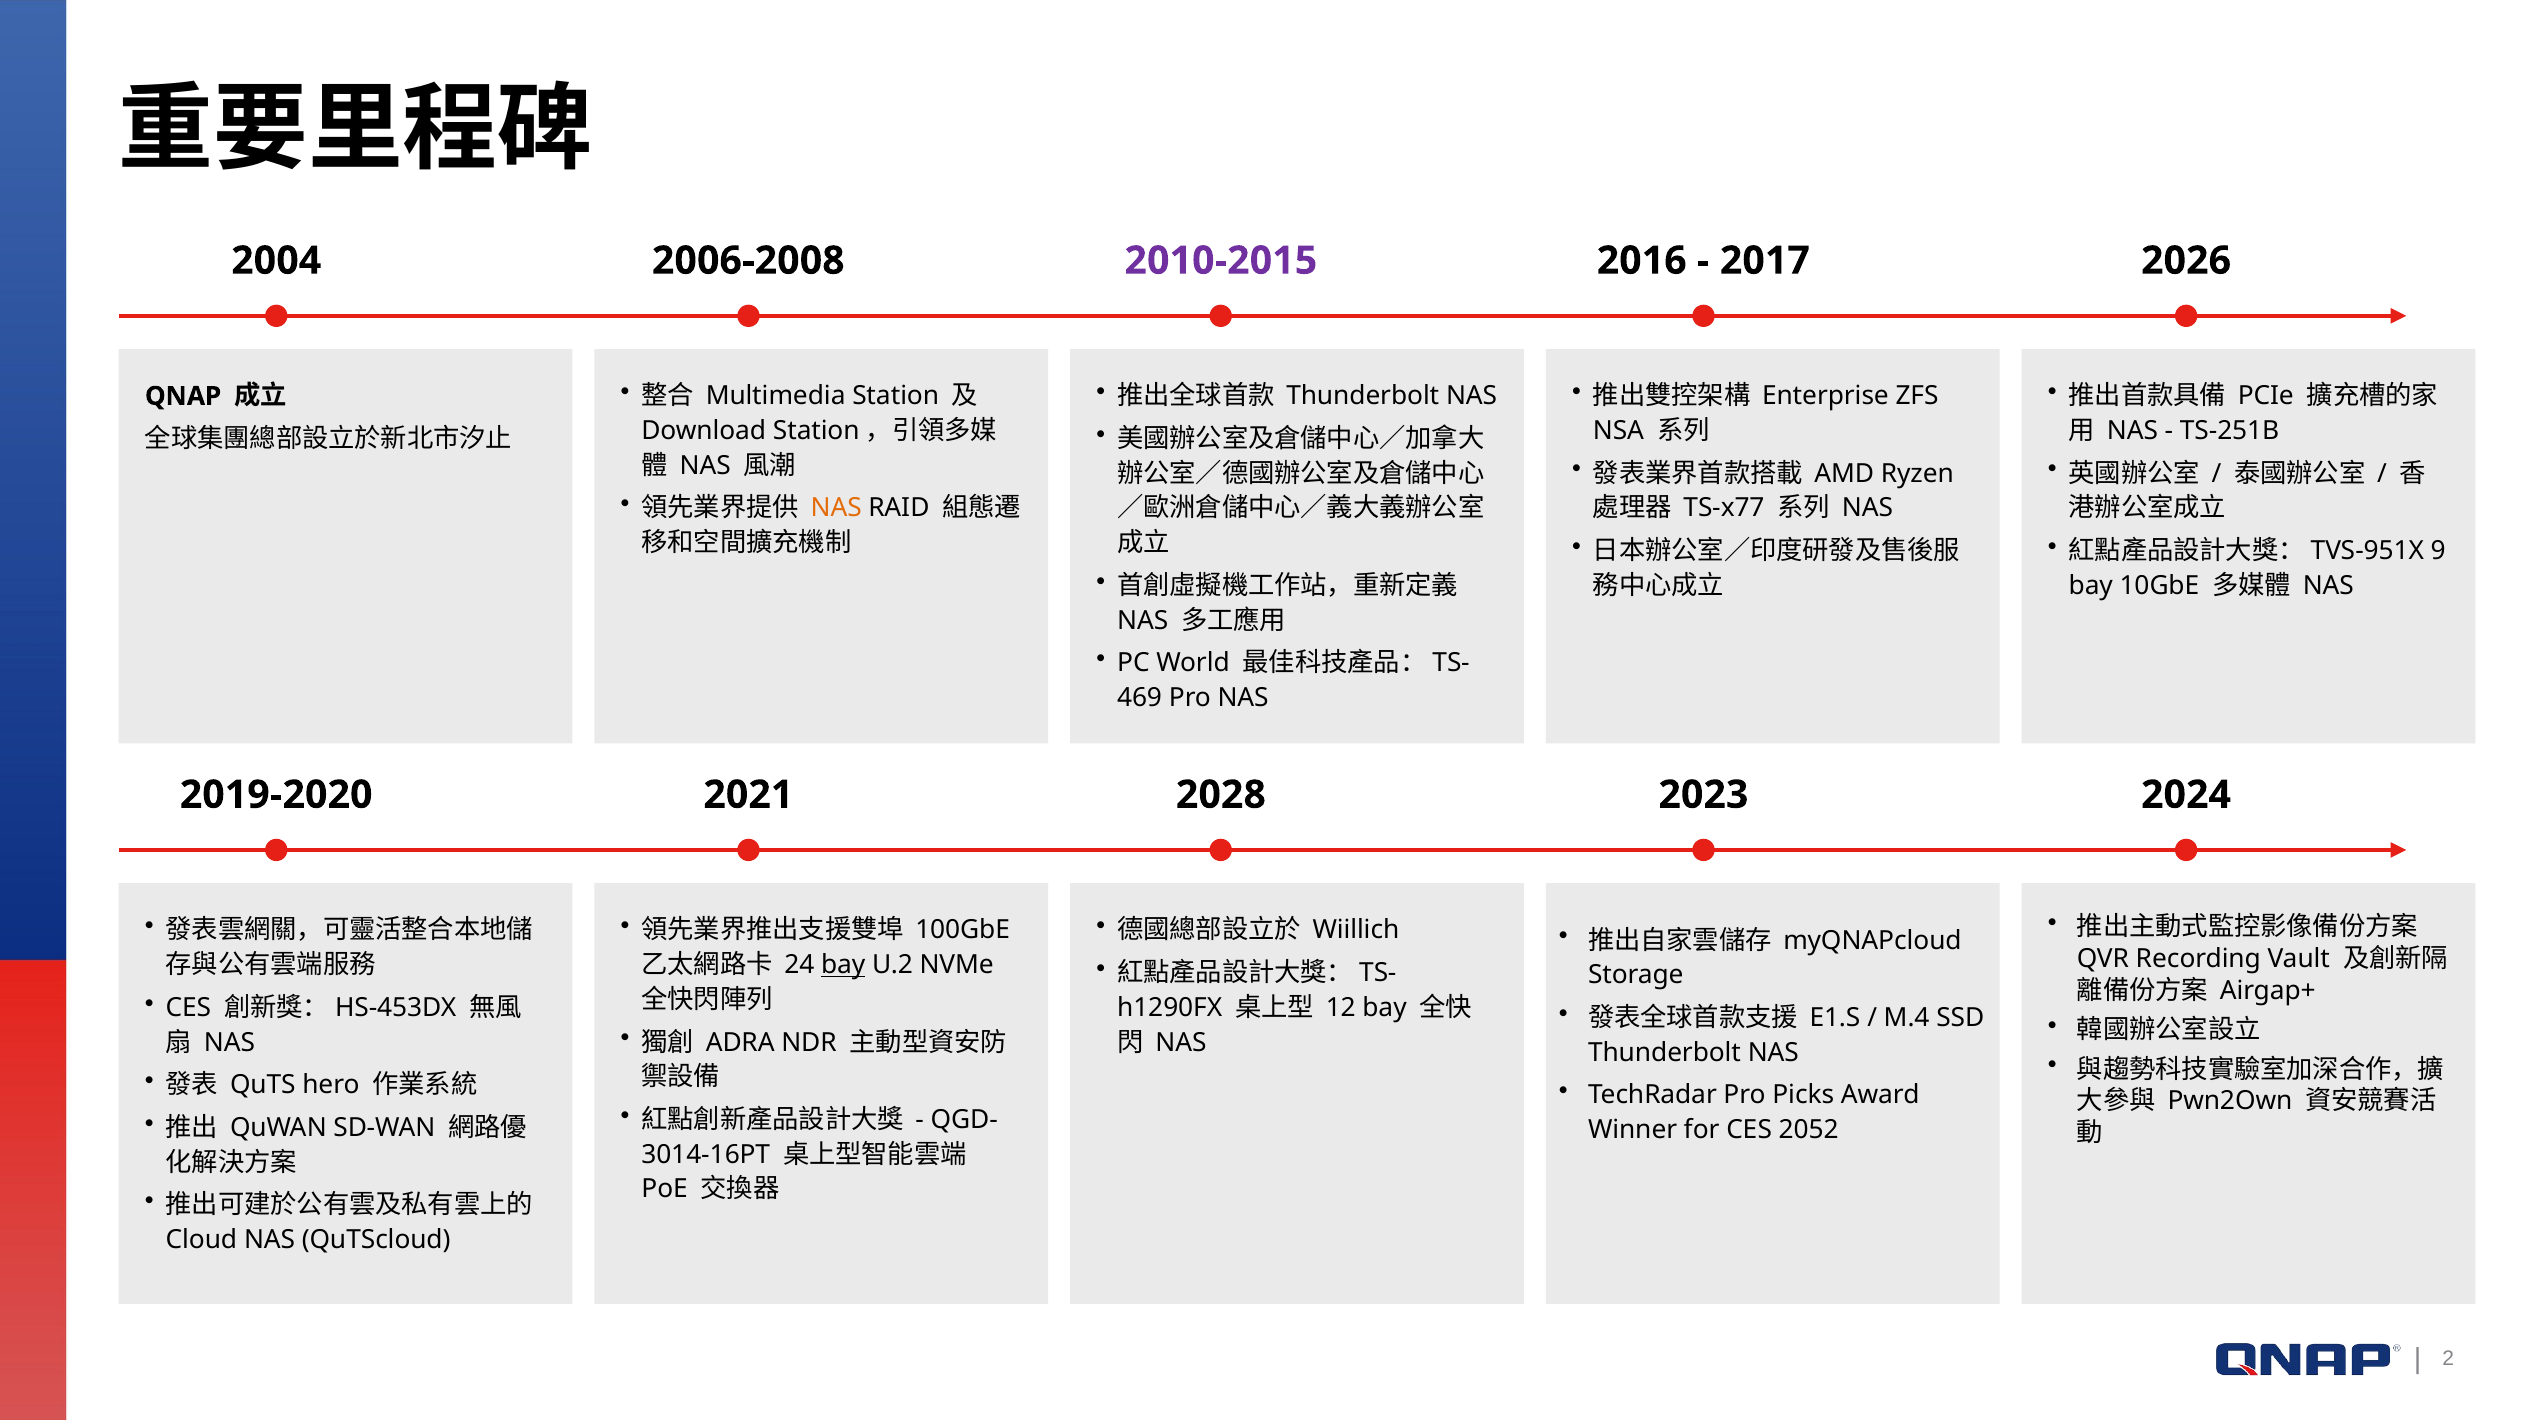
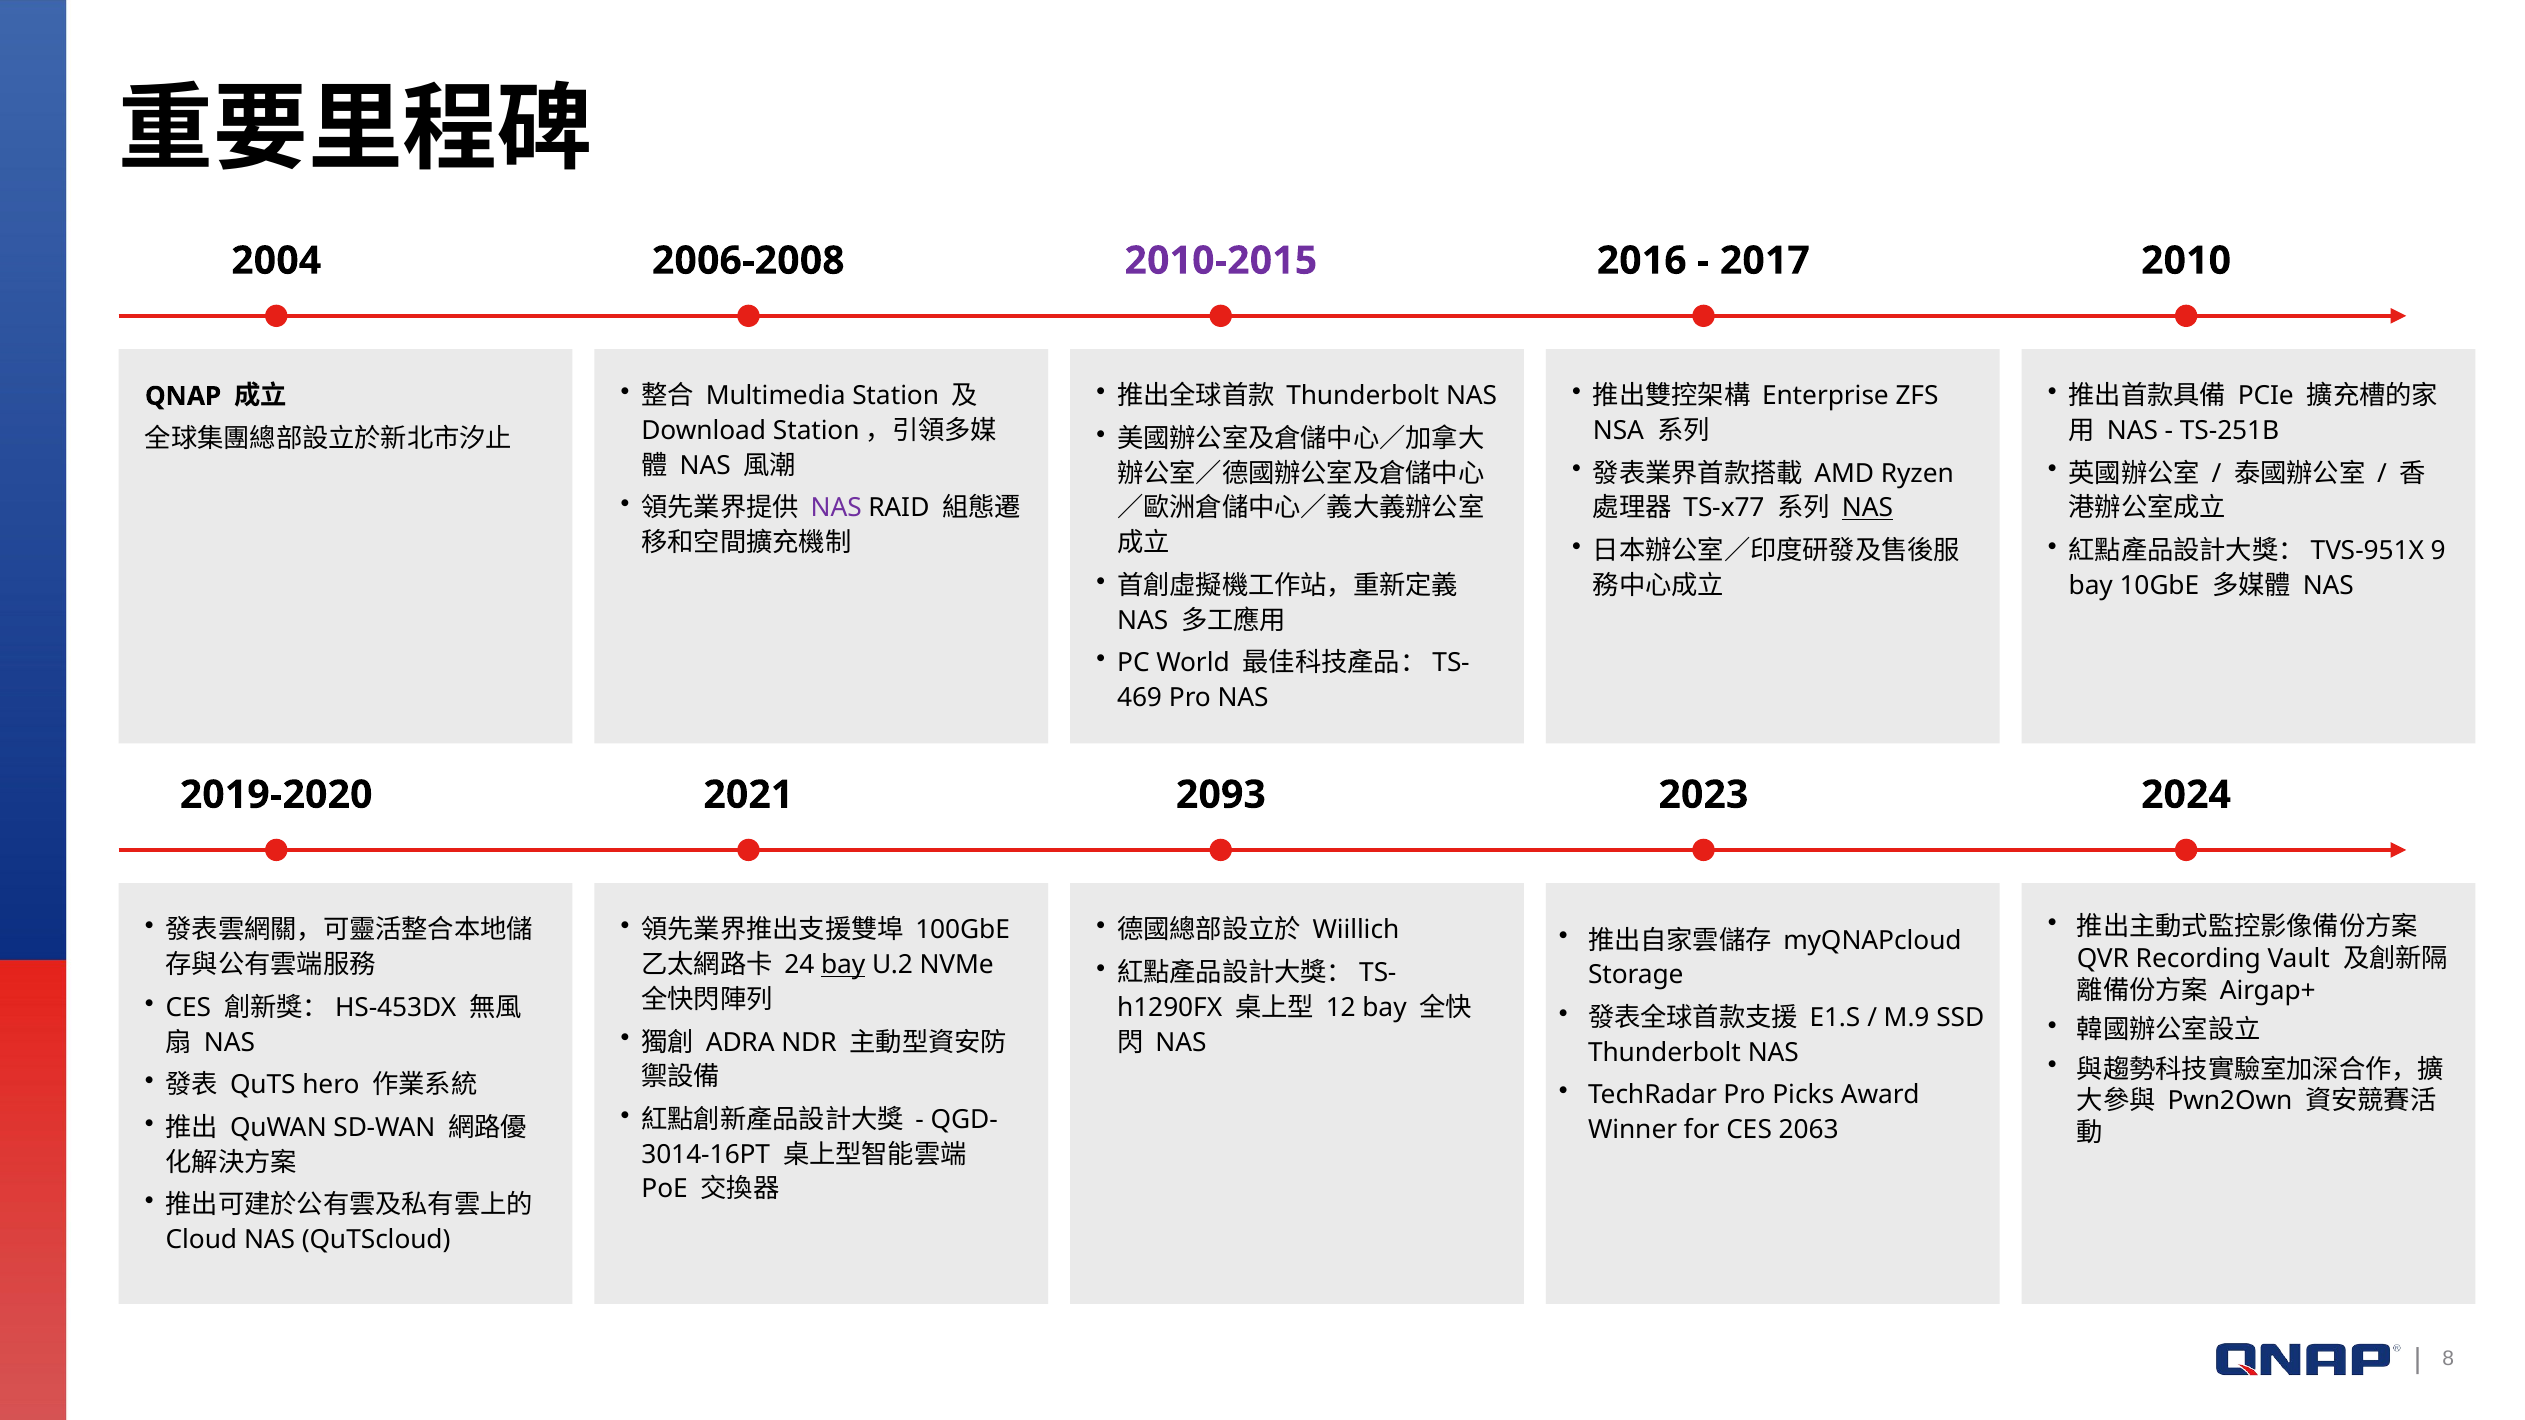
2026: 2026 -> 2010
NAS at (836, 508) colour: orange -> purple
NAS at (1867, 508) underline: none -> present
2028: 2028 -> 2093
M.4: M.4 -> M.9
2052: 2052 -> 2063
2: 2 -> 8
